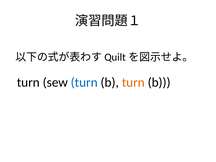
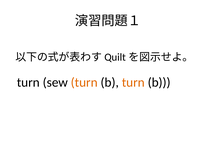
turn at (84, 82) colour: blue -> orange
